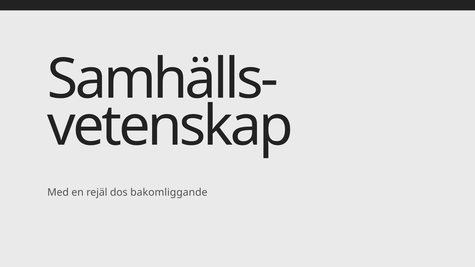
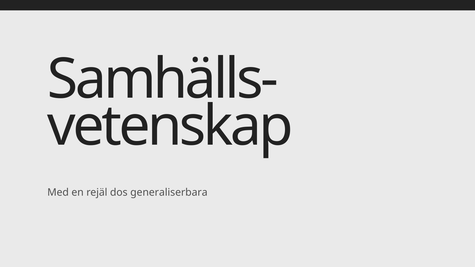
bakomliggande: bakomliggande -> generaliserbara
